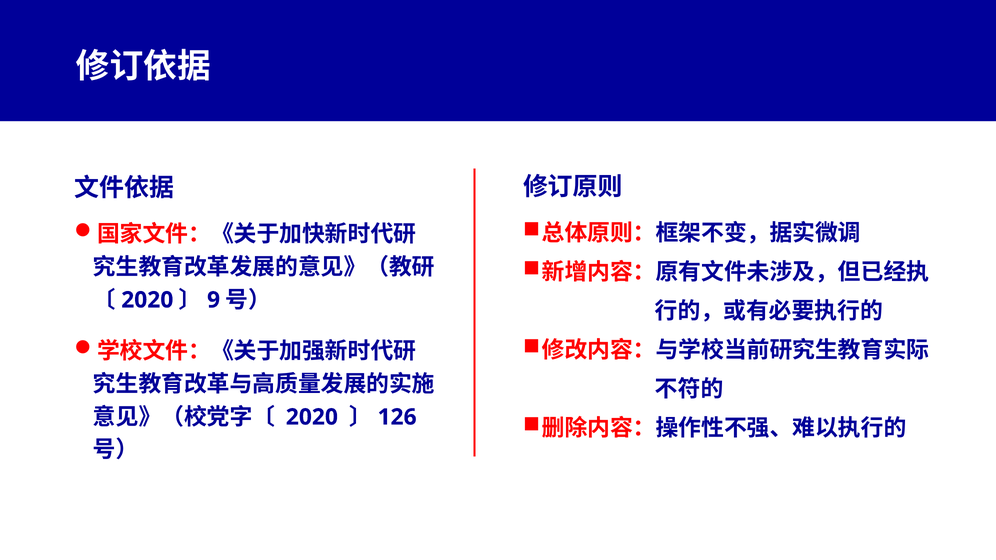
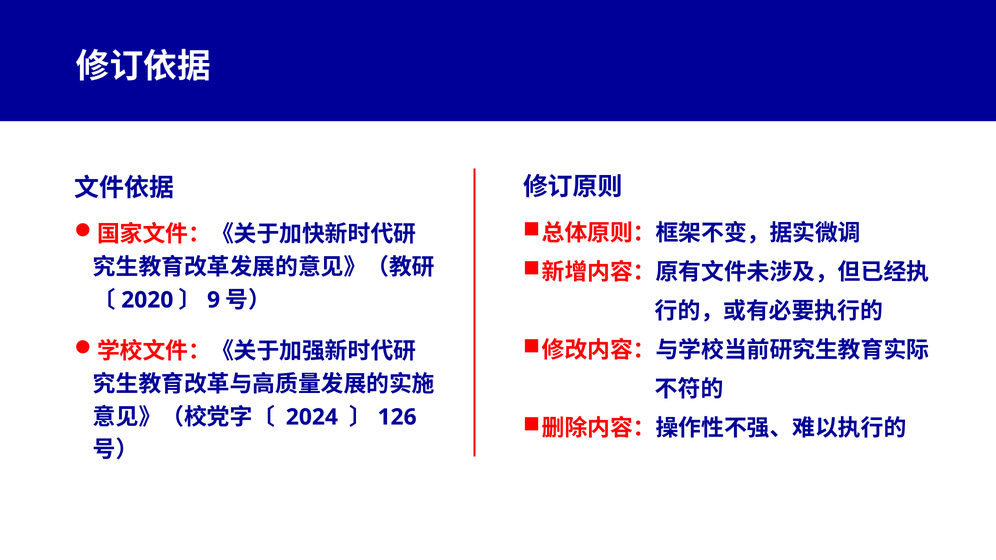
2020 at (312, 417): 2020 -> 2024
